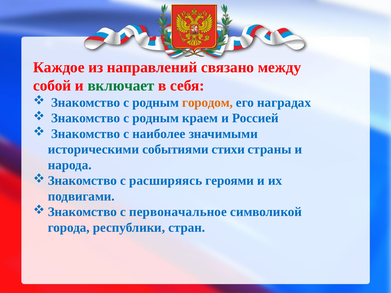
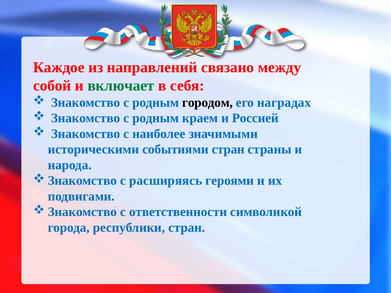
городом colour: orange -> black
событиями стихи: стихи -> стран
первоначальное: первоначальное -> ответственности
